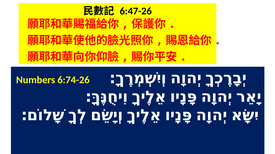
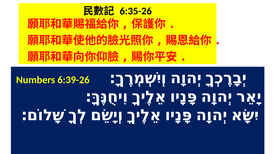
6:47-26: 6:47-26 -> 6:35-26
6:74-26: 6:74-26 -> 6:39-26
